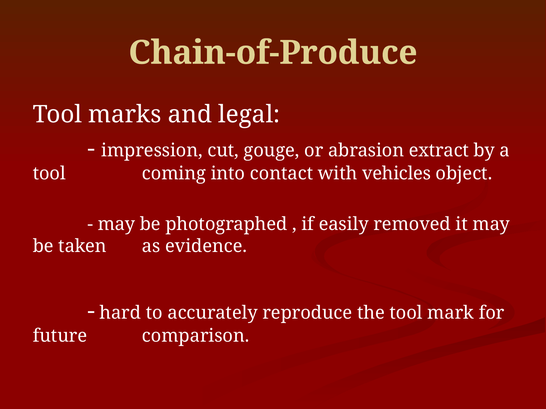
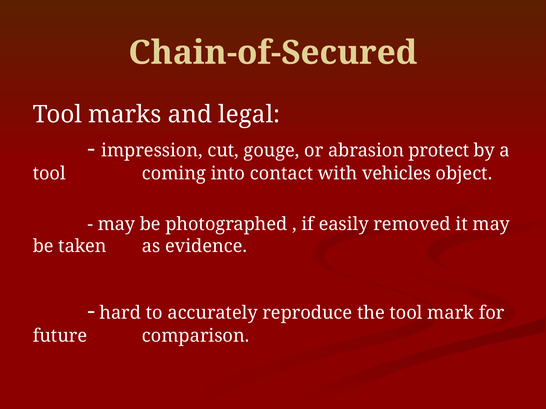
Chain-of-Produce: Chain-of-Produce -> Chain-of-Secured
extract: extract -> protect
